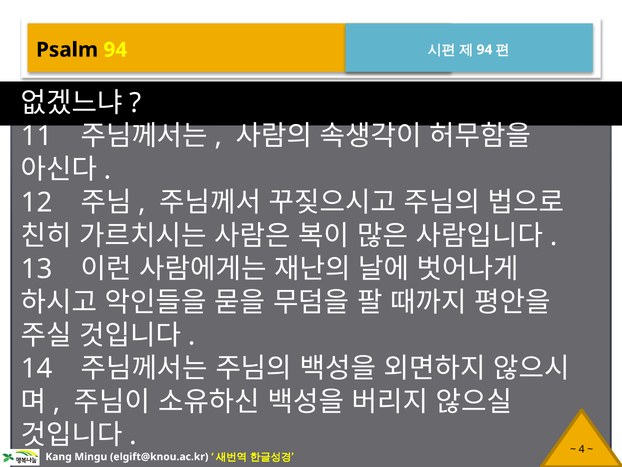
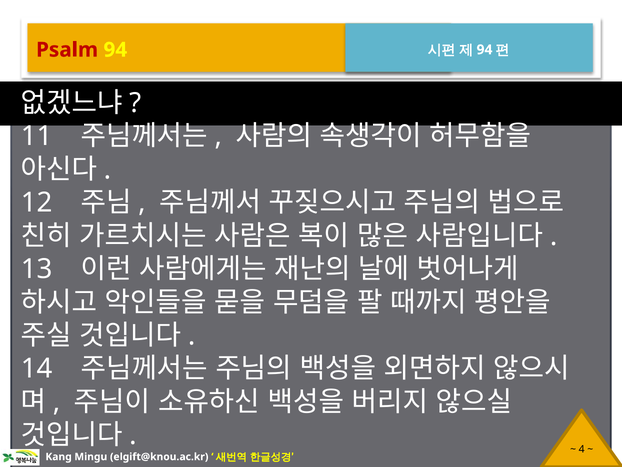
Psalm colour: black -> red
